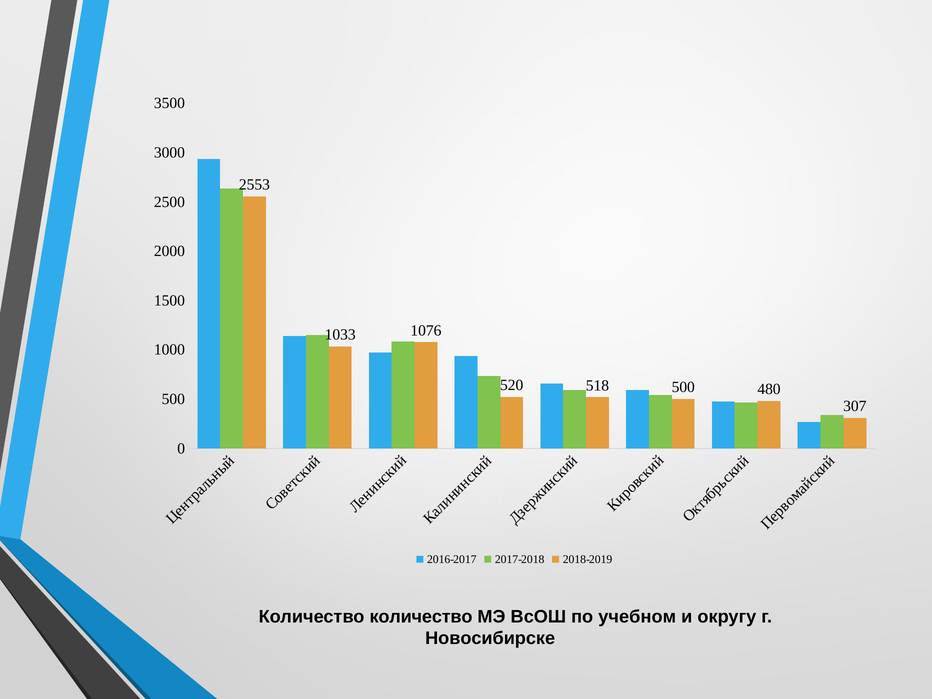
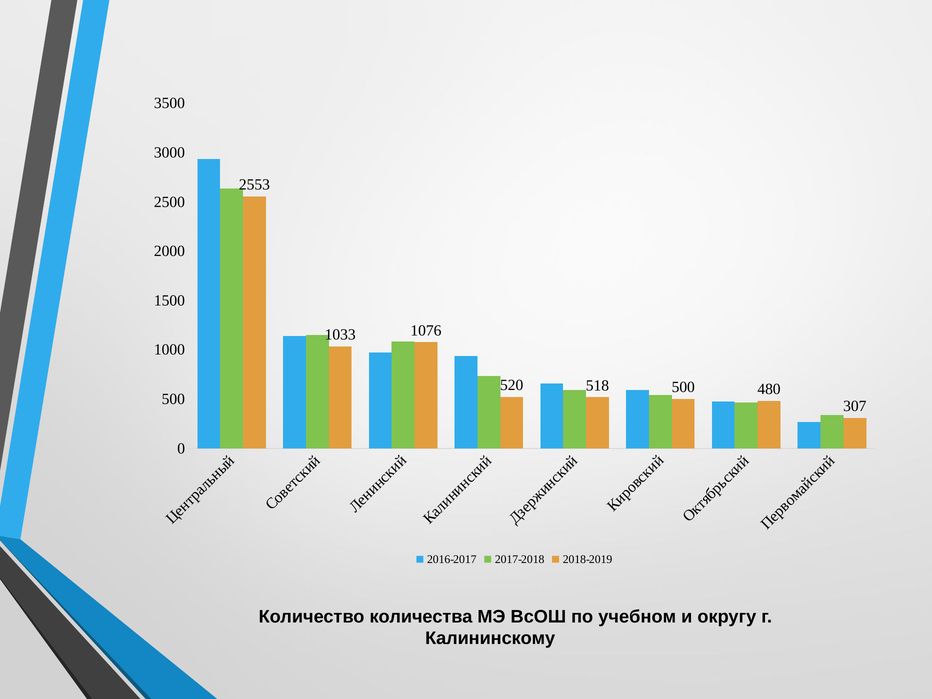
Количество количество: количество -> количества
Новосибирске: Новосибирске -> Калининскому
